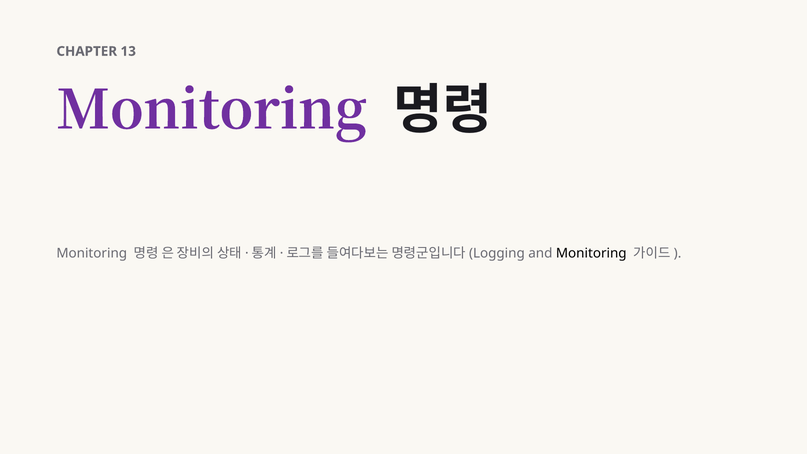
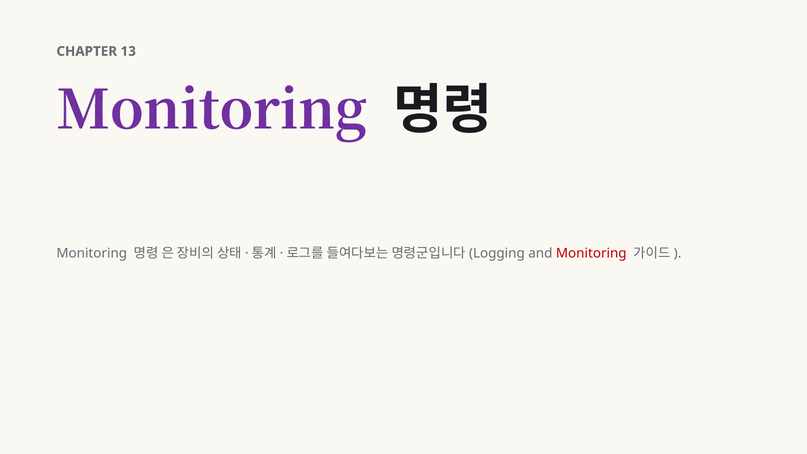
Monitoring at (591, 253) colour: black -> red
